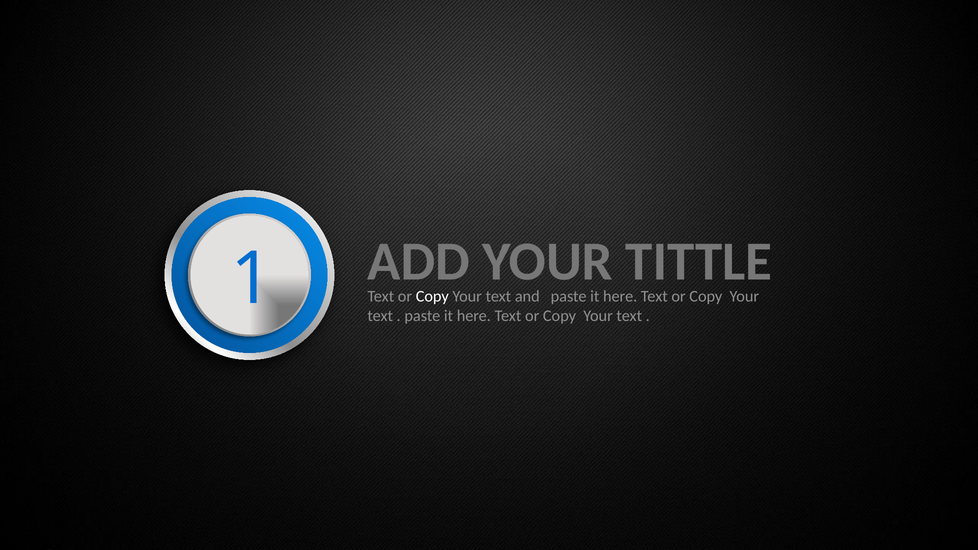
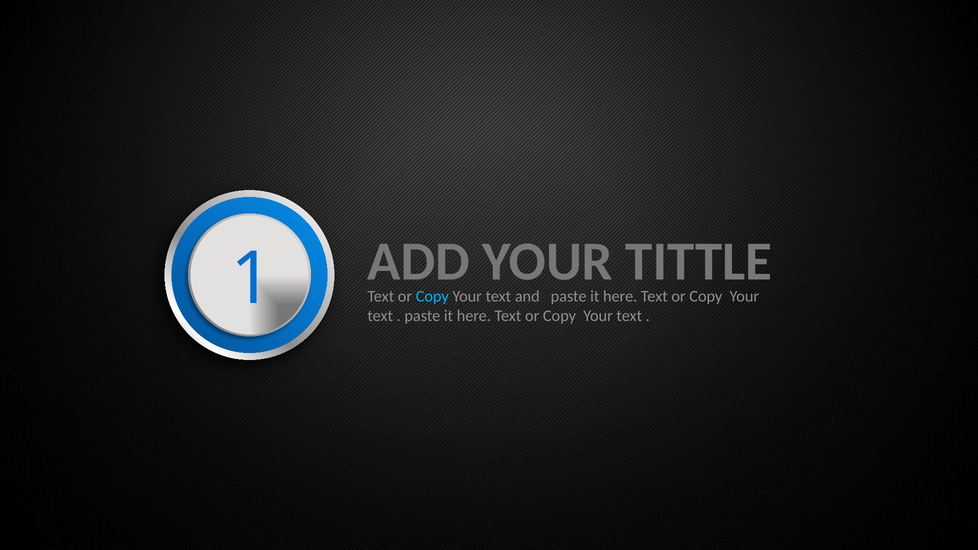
Copy at (432, 296) colour: white -> light blue
